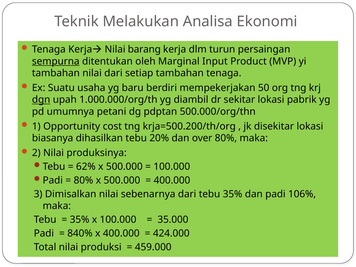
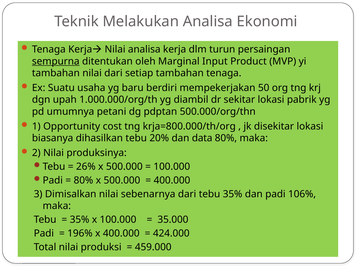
Nilai barang: barang -> analisa
dgn underline: present -> none
krja=500.200/th/org: krja=500.200/th/org -> krja=800.000/th/org
over: over -> data
62%: 62% -> 26%
840%: 840% -> 196%
